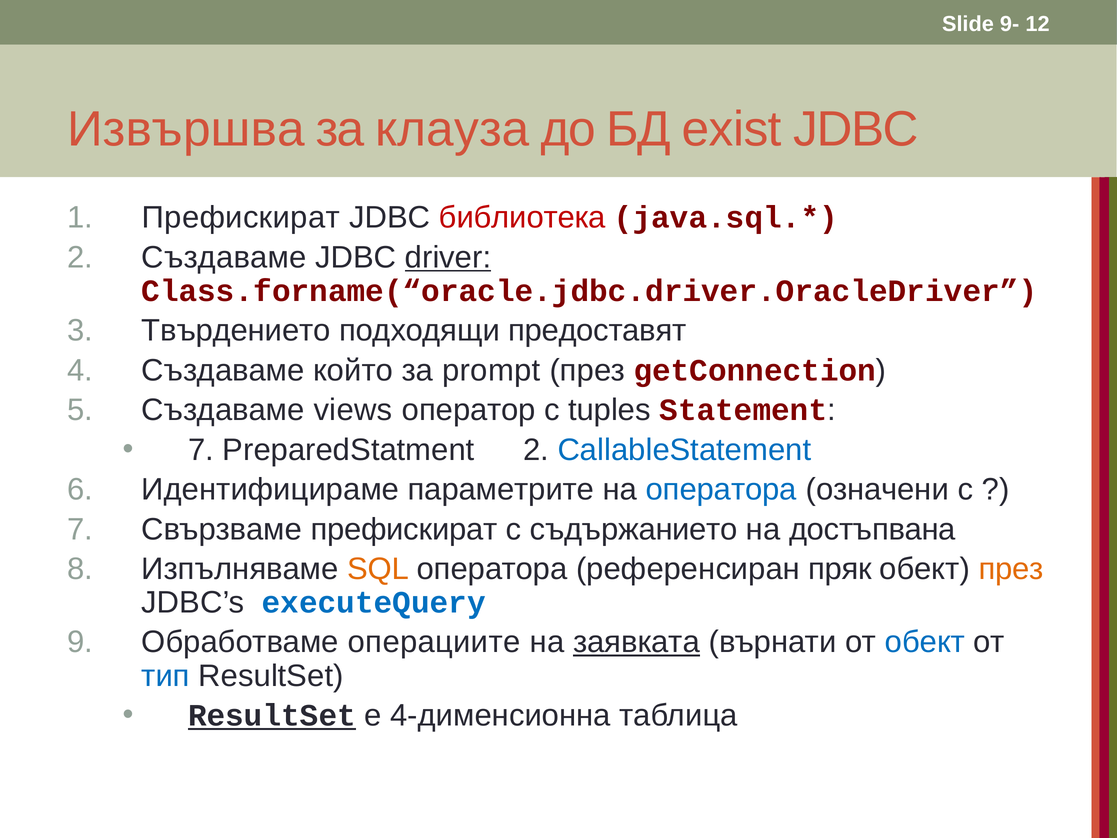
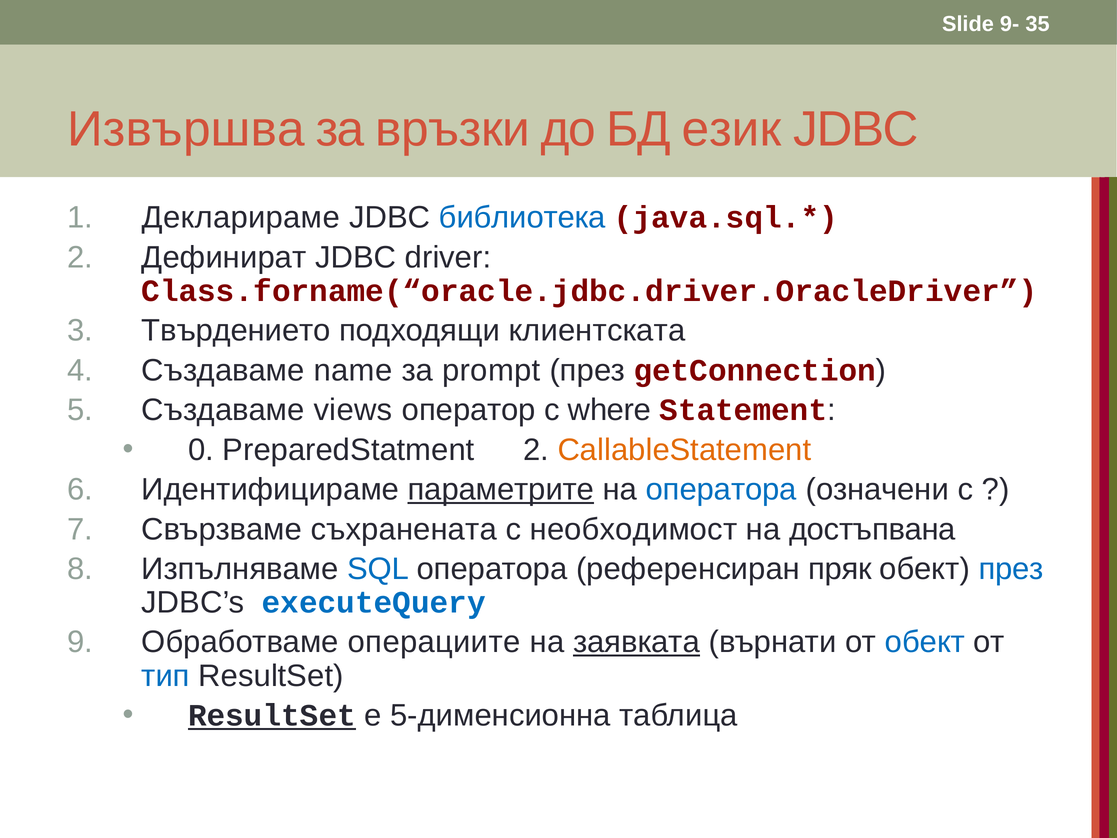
12: 12 -> 35
клауза: клауза -> връзки
exist: exist -> език
1 Префискират: Префискират -> Декларираме
библиотека colour: red -> blue
2 Създаваме: Създаваме -> Дефинират
driver underline: present -> none
предоставят: предоставят -> клиентската
който: който -> name
tuples: tuples -> where
7 at (201, 450): 7 -> 0
CallableStatement colour: blue -> orange
параметрите underline: none -> present
Свързваме префискират: префискират -> съхранената
съдържанието: съдържанието -> необходимост
SQL colour: orange -> blue
през at (1011, 569) colour: orange -> blue
4-дименсионна: 4-дименсионна -> 5-дименсионна
